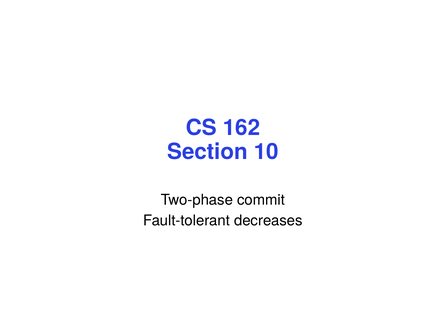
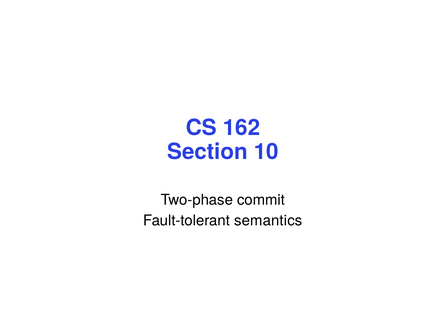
decreases: decreases -> semantics
